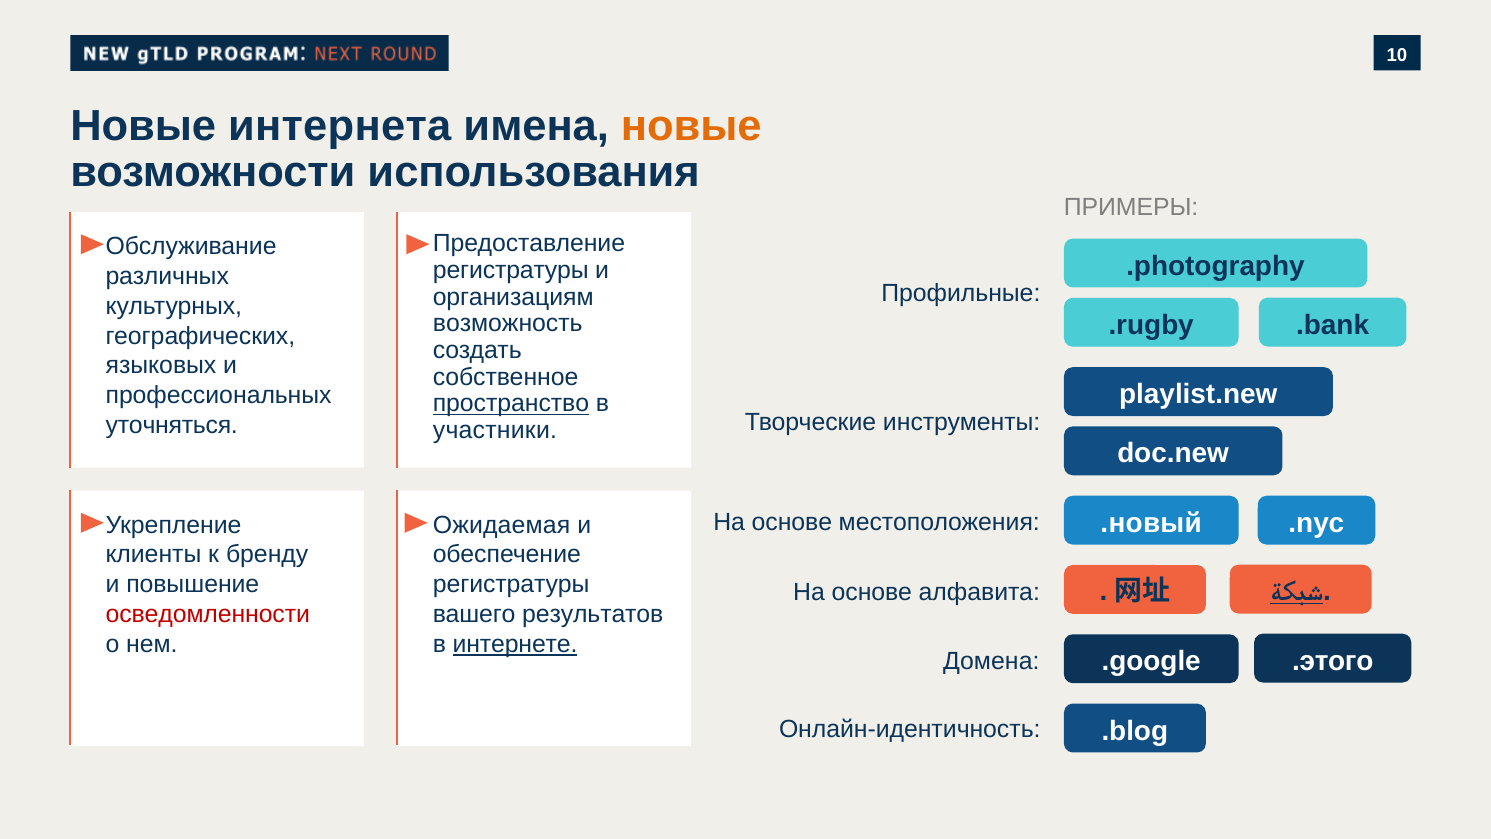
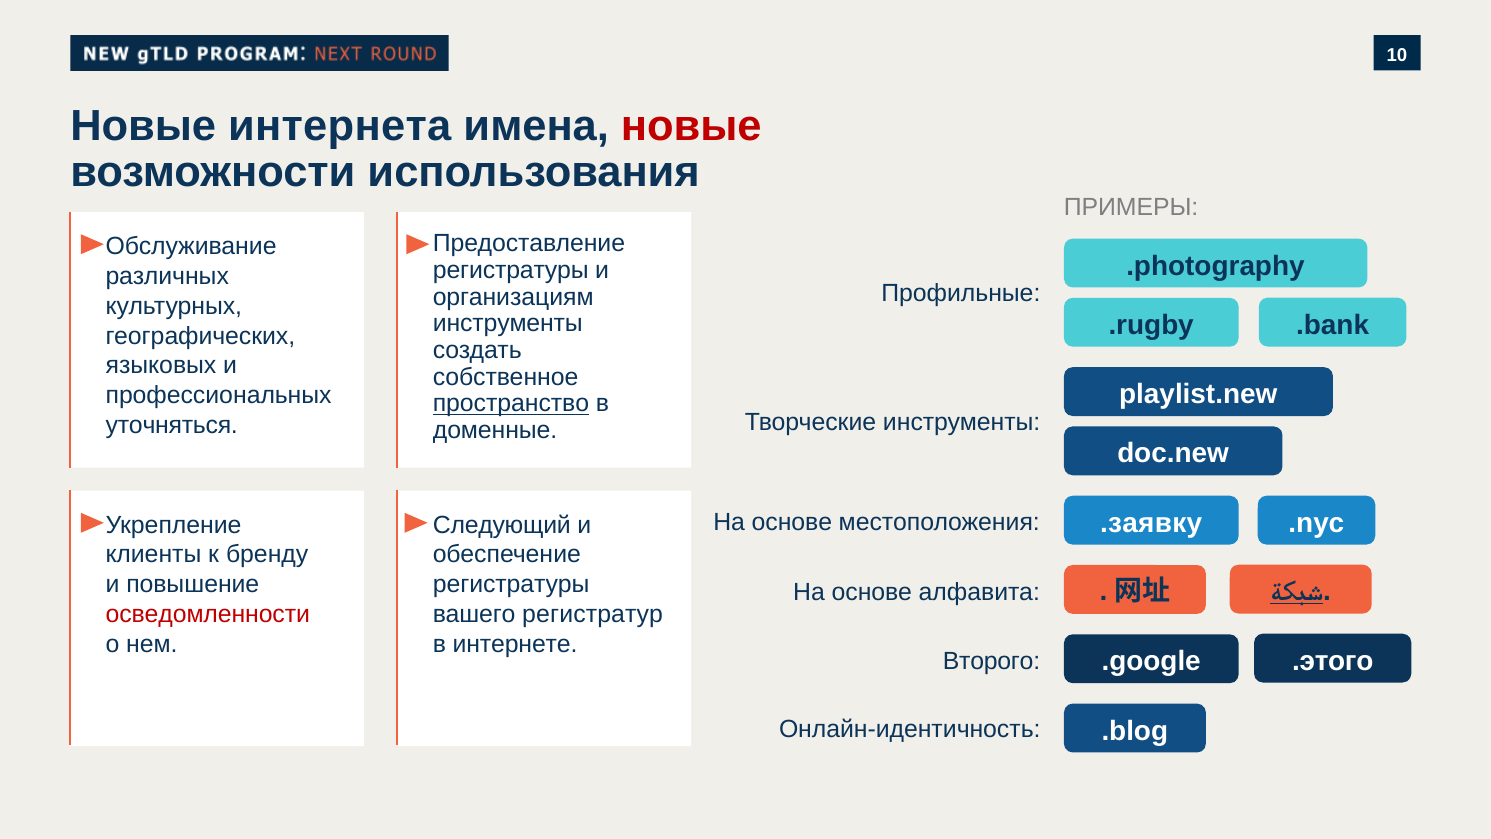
новые at (691, 126) colour: orange -> red
возможность at (508, 323): возможность -> инструменты
участники: участники -> доменные
.новый: .новый -> .заявку
Ожидаемая: Ожидаемая -> Следующий
результатов: результатов -> регистратур
интернете underline: present -> none
Домена: Домена -> Второго
